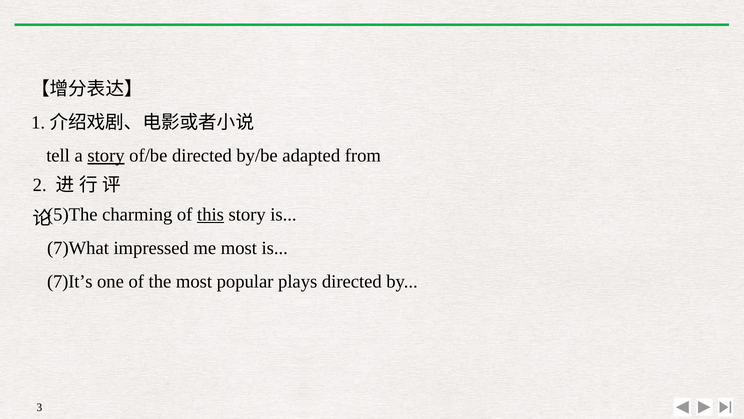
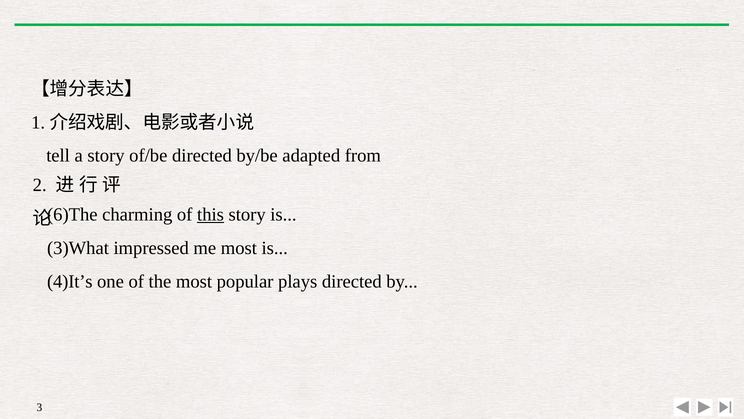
story at (106, 156) underline: present -> none
5)The: 5)The -> 6)The
7)What: 7)What -> 3)What
7)It’s: 7)It’s -> 4)It’s
